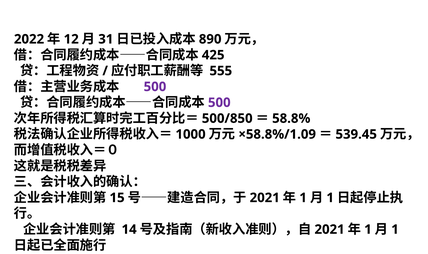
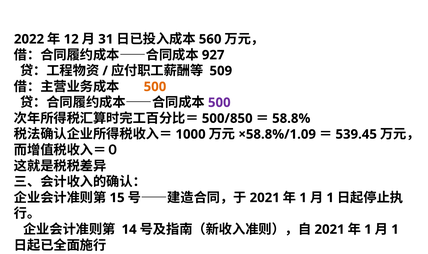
890: 890 -> 560
425: 425 -> 927
555: 555 -> 509
500 at (155, 87) colour: purple -> orange
